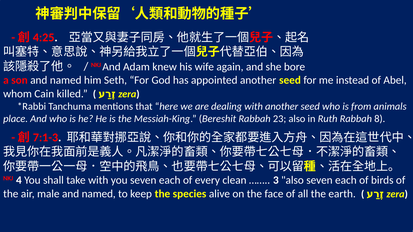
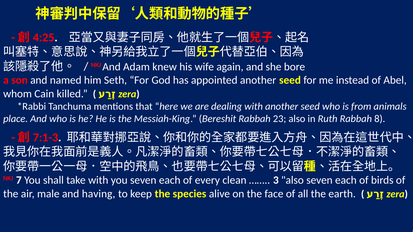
4: 4 -> 7
male and named: named -> having
